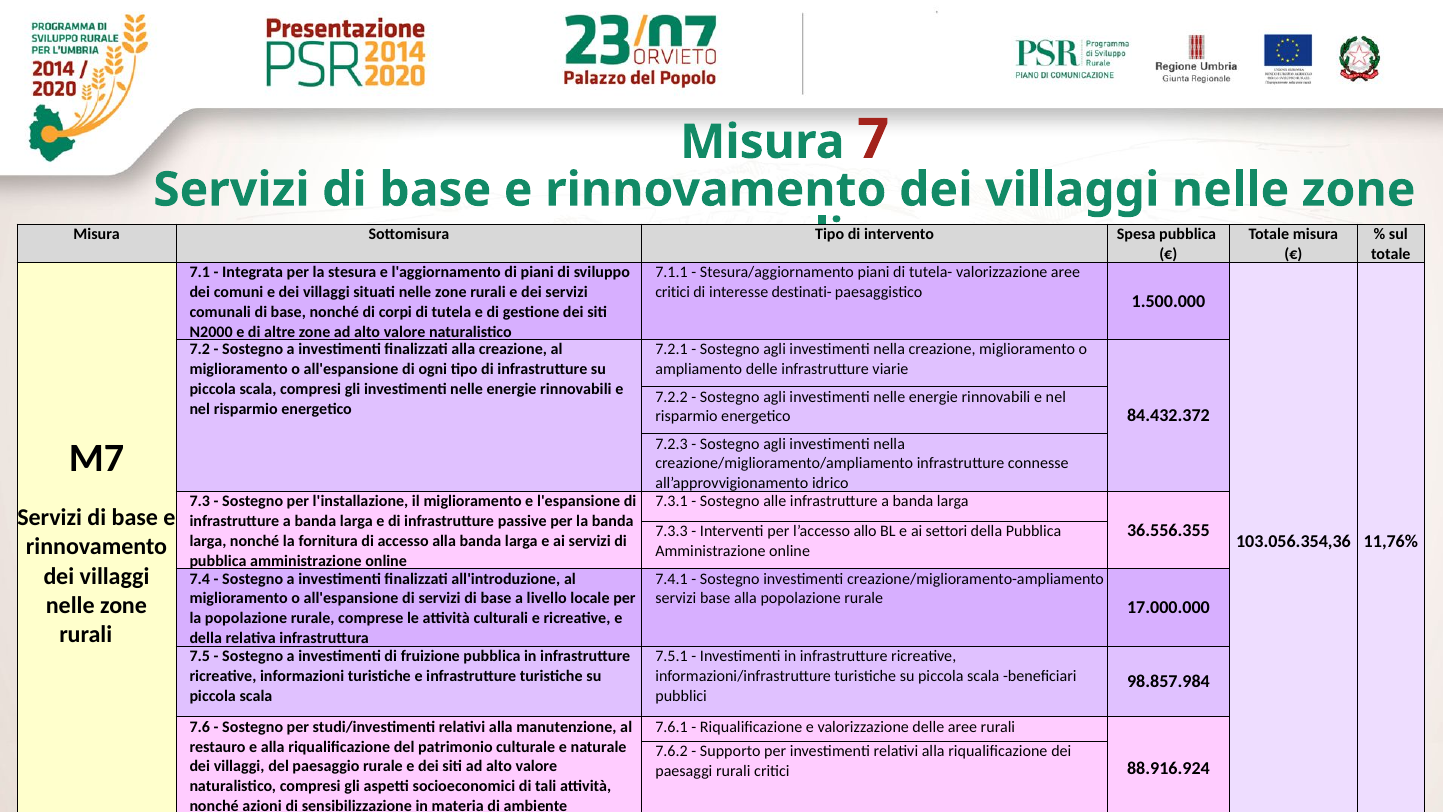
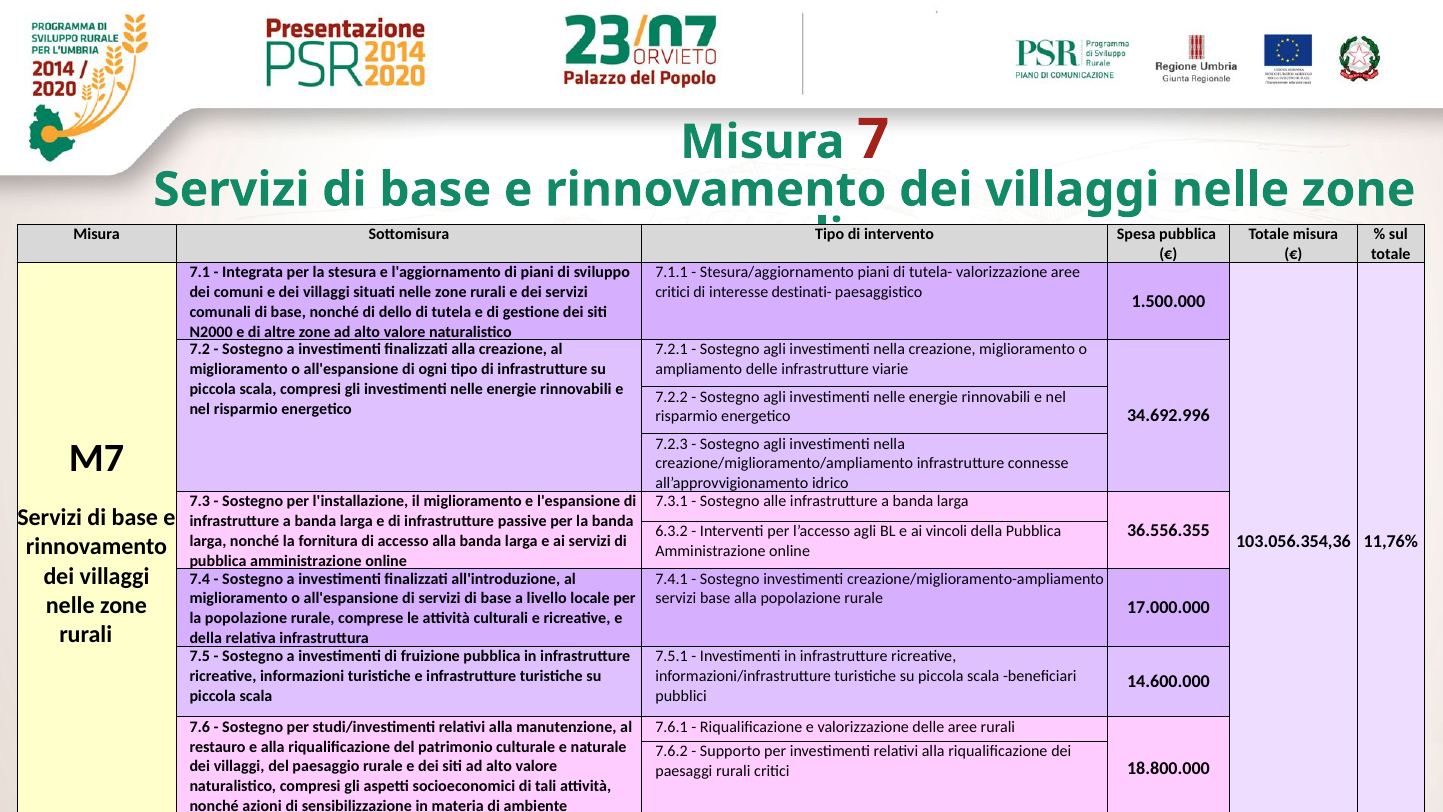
corpi: corpi -> dello
84.432.372: 84.432.372 -> 34.692.996
7.3.3: 7.3.3 -> 6.3.2
l’accesso allo: allo -> agli
settori: settori -> vincoli
98.857.984: 98.857.984 -> 14.600.000
88.916.924: 88.916.924 -> 18.800.000
